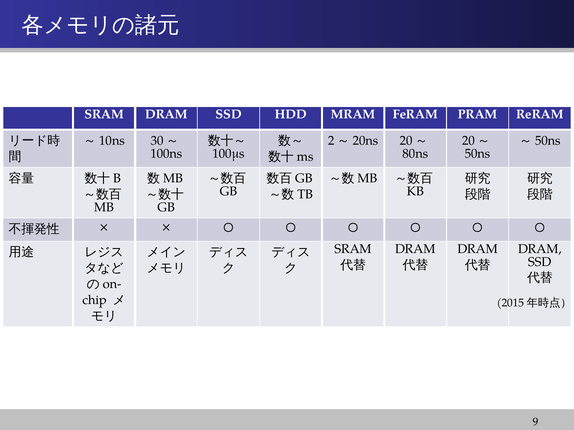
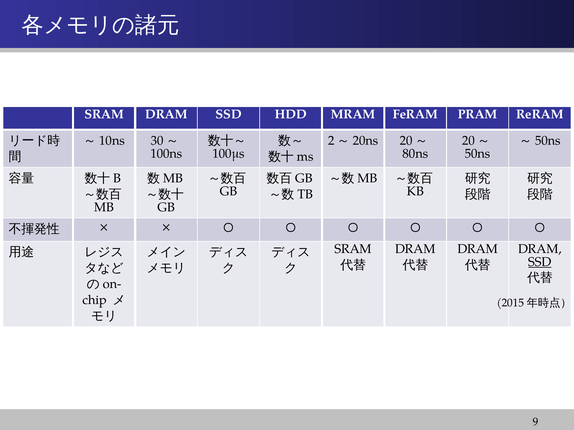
SSD at (540, 262) underline: none -> present
